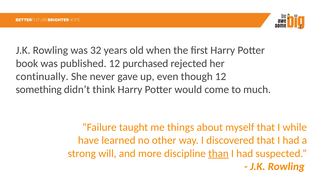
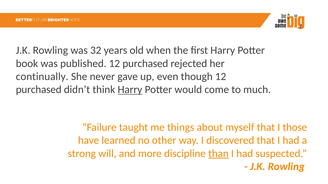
something at (39, 90): something -> purchased
Harry at (130, 90) underline: none -> present
while: while -> those
